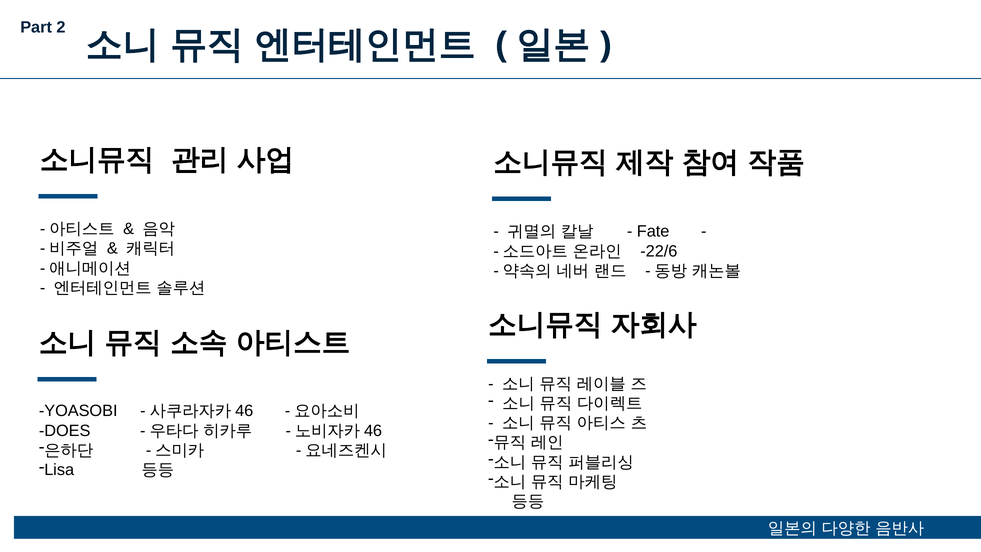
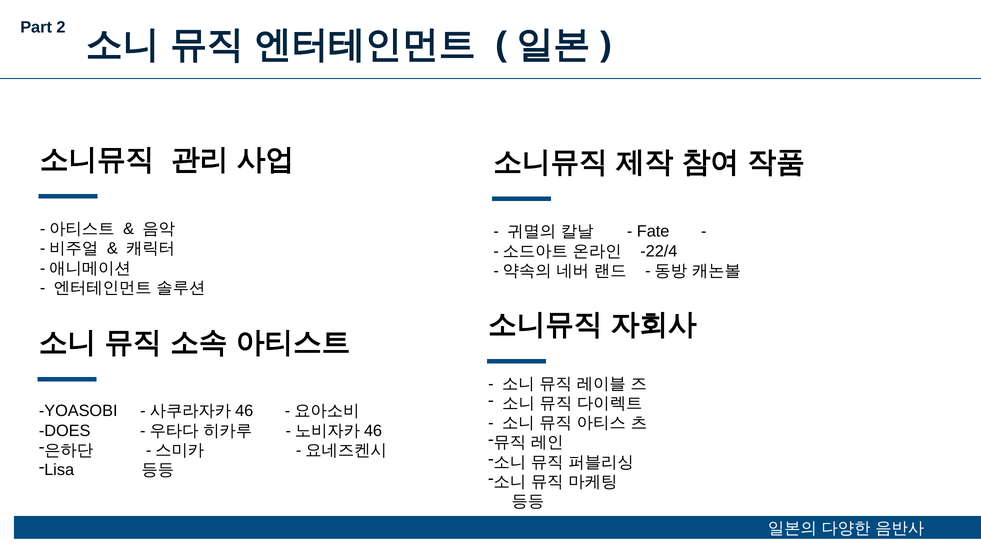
-22/6: -22/6 -> -22/4
